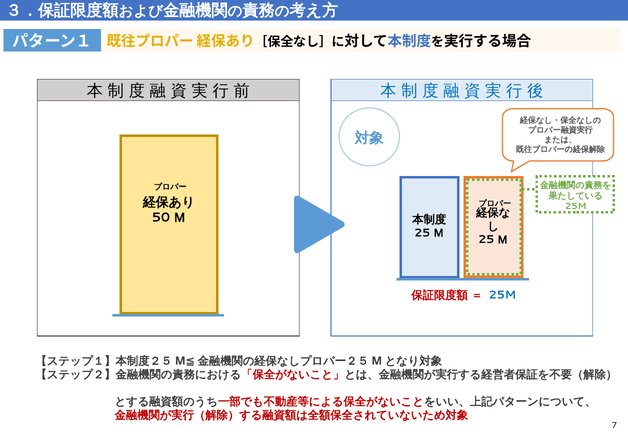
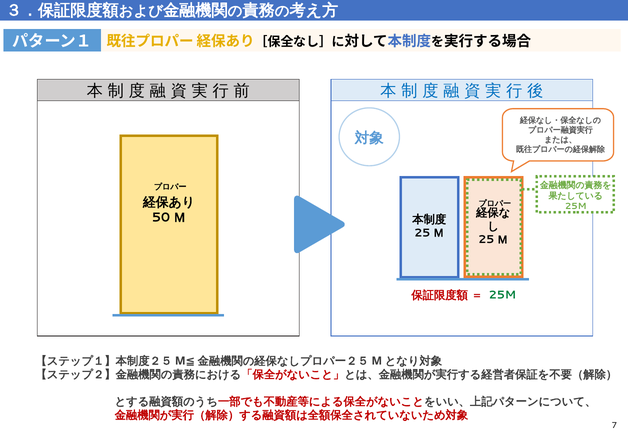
25M at (502, 295) colour: blue -> green
